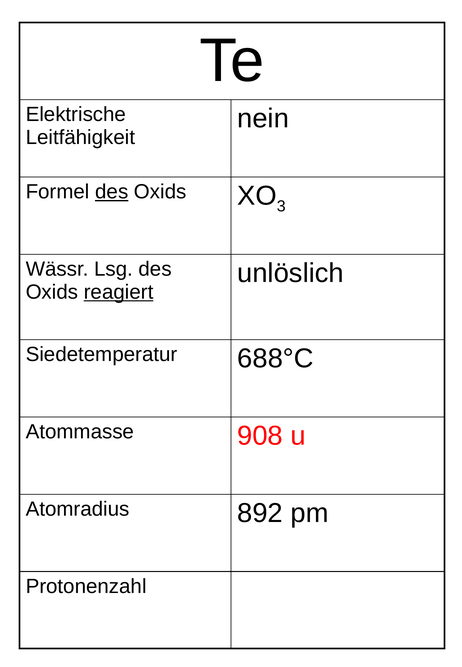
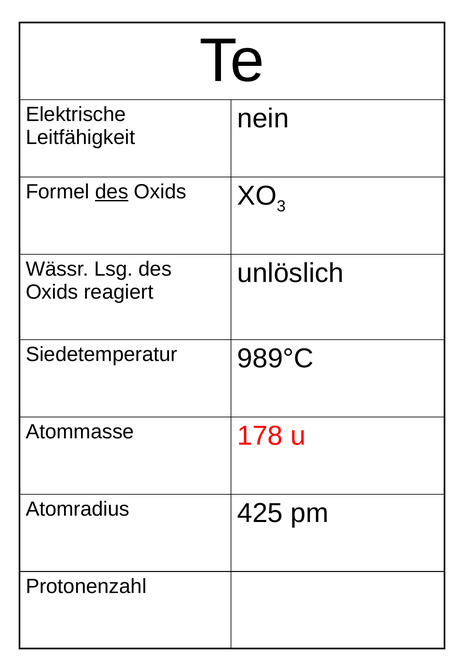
reagiert underline: present -> none
688°C: 688°C -> 989°C
908: 908 -> 178
892: 892 -> 425
